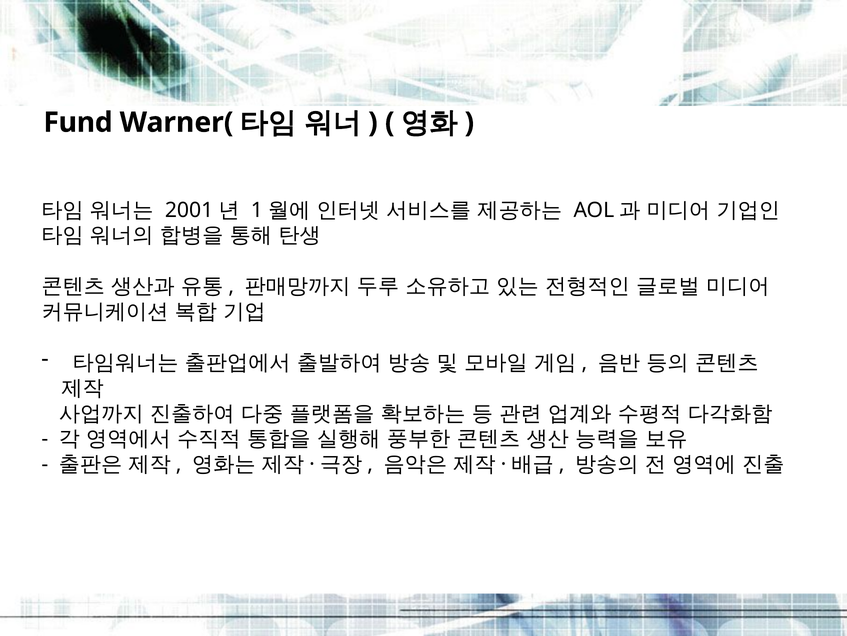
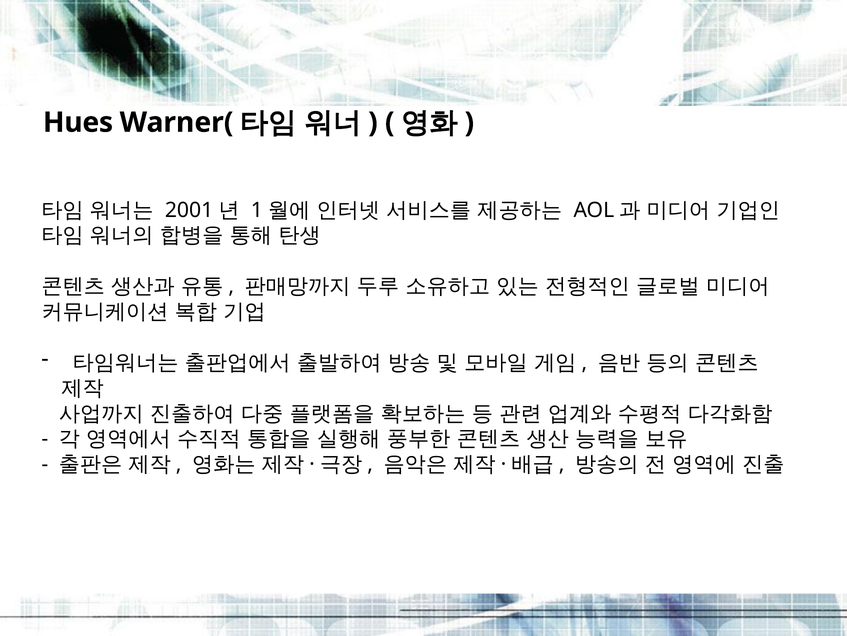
Fund: Fund -> Hues
